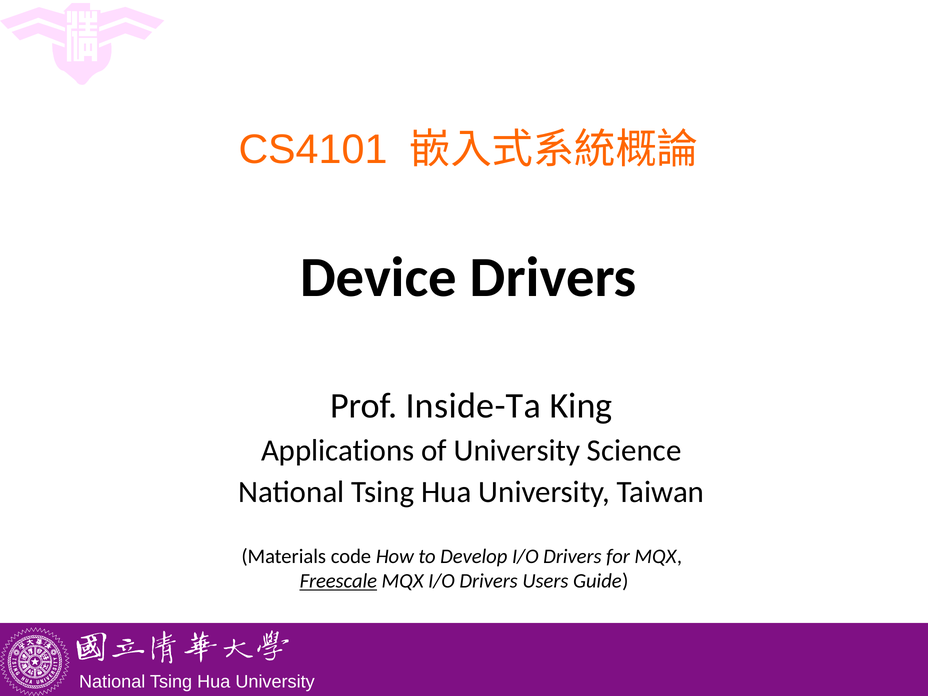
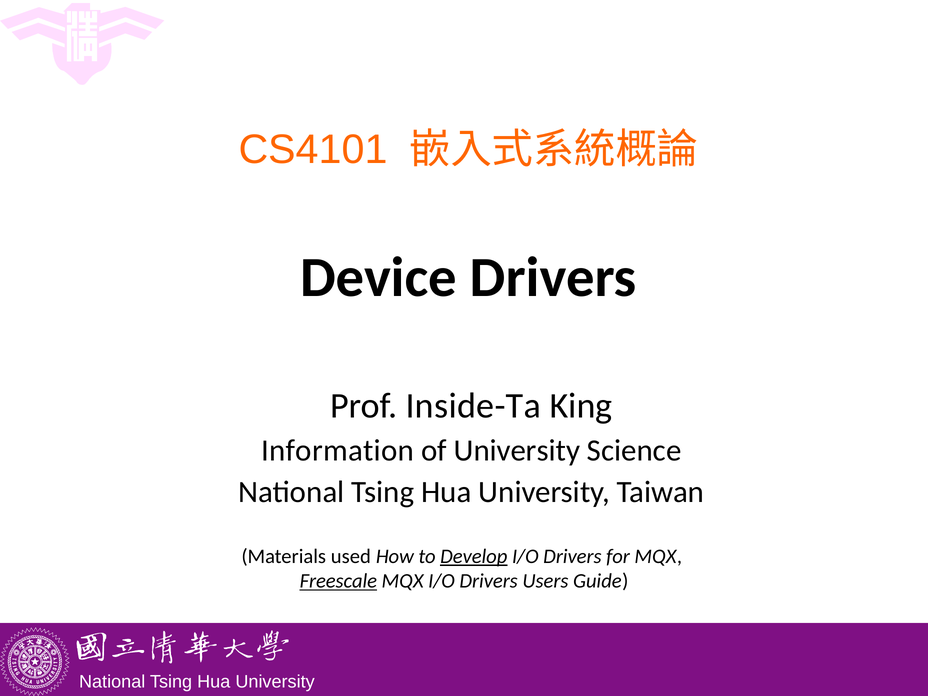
Applications: Applications -> Information
code: code -> used
Develop underline: none -> present
